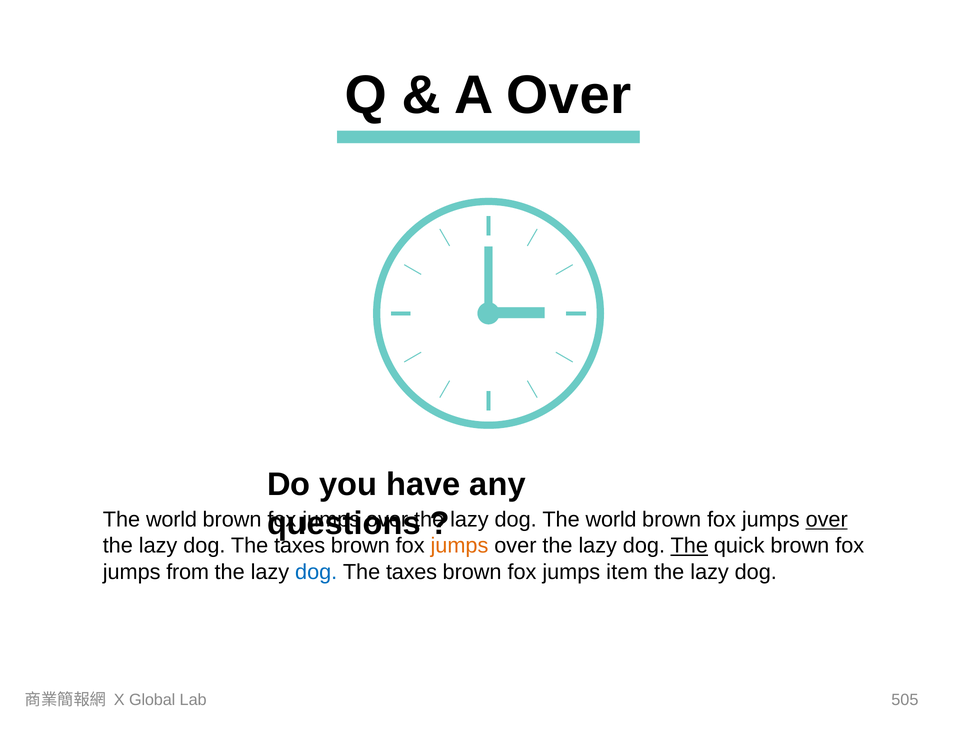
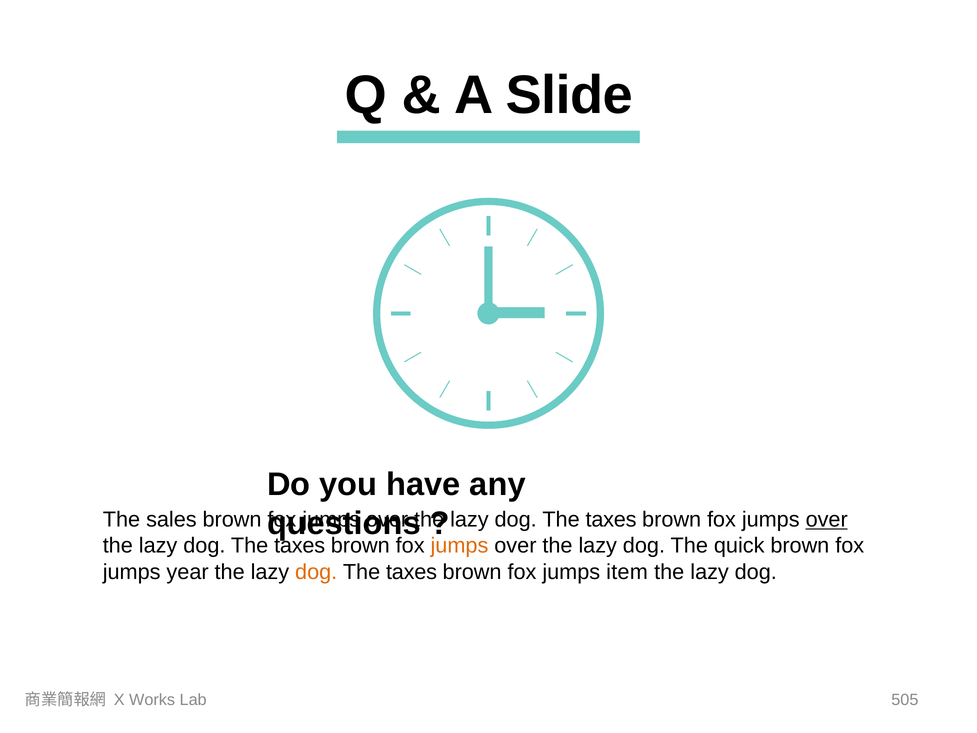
A Over: Over -> Slide
world at (172, 520): world -> sales
world at (611, 520): world -> taxes
The at (689, 546) underline: present -> none
from: from -> year
dog at (316, 572) colour: blue -> orange
Global: Global -> Works
